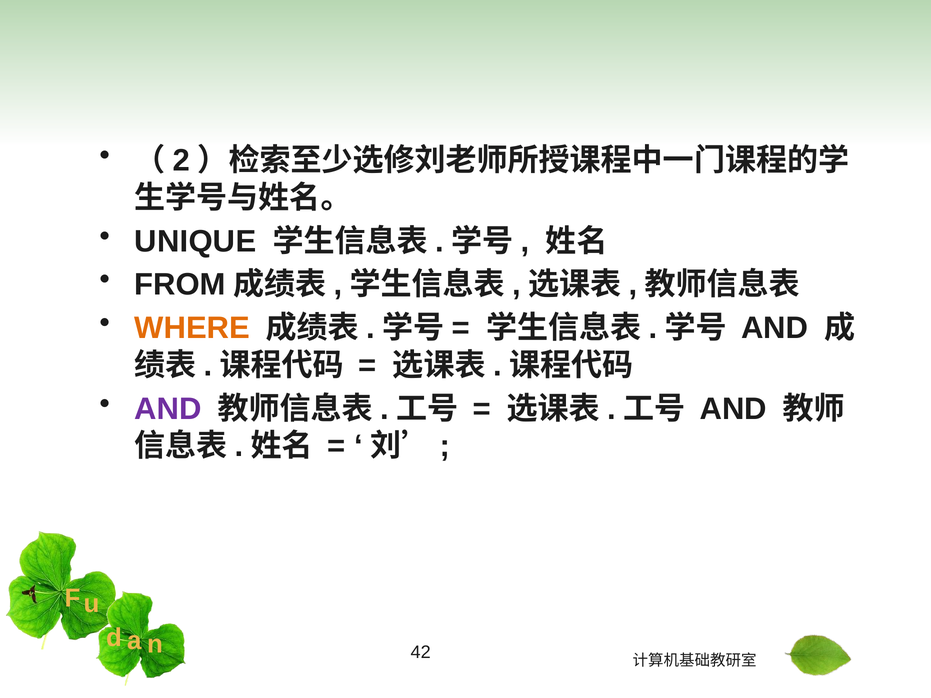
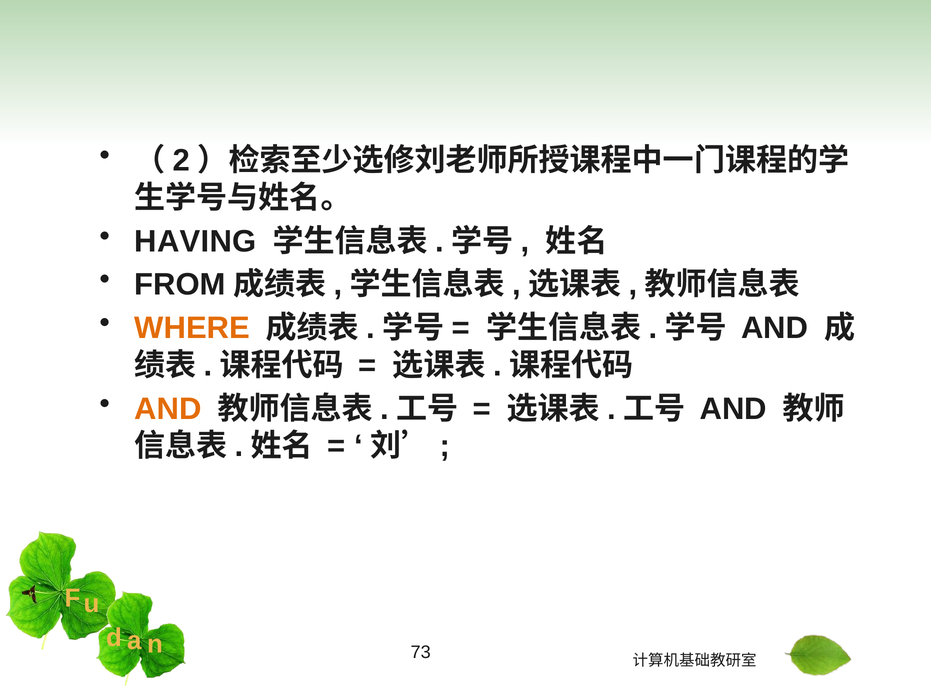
UNIQUE: UNIQUE -> HAVING
AND at (168, 409) colour: purple -> orange
42: 42 -> 73
